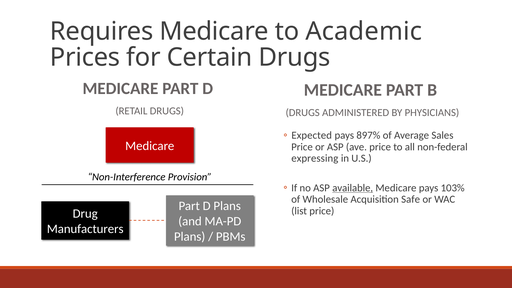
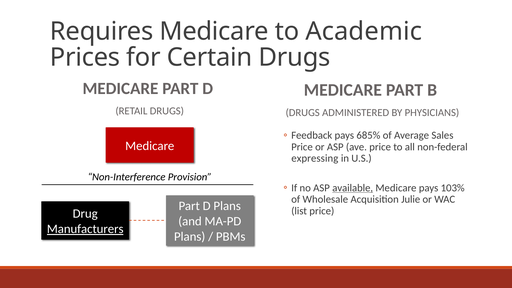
Expected: Expected -> Feedback
897%: 897% -> 685%
Safe: Safe -> Julie
Manufacturers underline: none -> present
